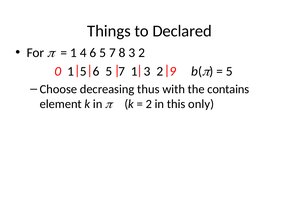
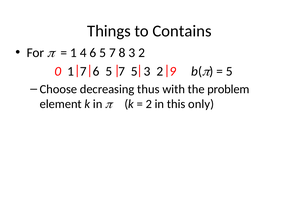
Declared: Declared -> Contains
1 5: 5 -> 7
7 1: 1 -> 5
contains: contains -> problem
